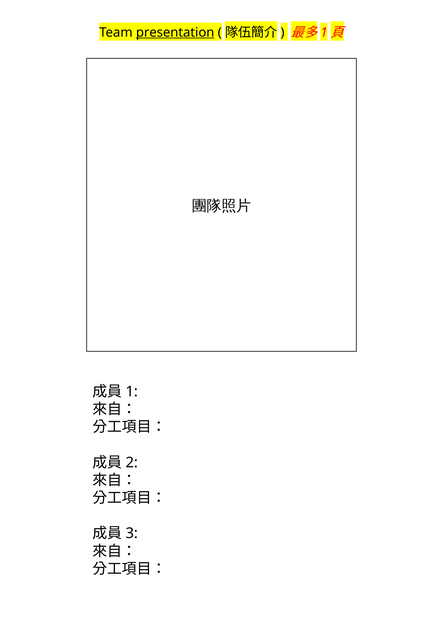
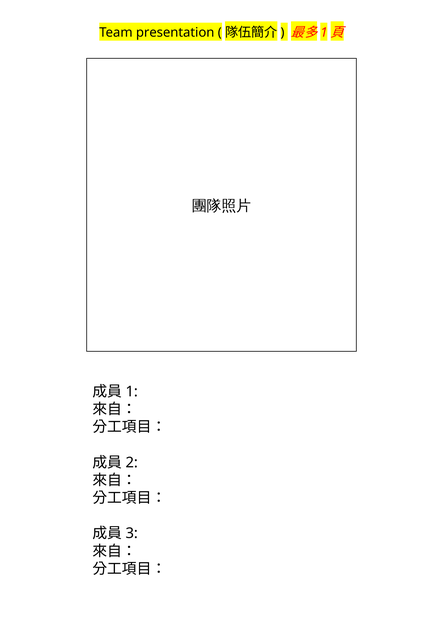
presentation underline: present -> none
